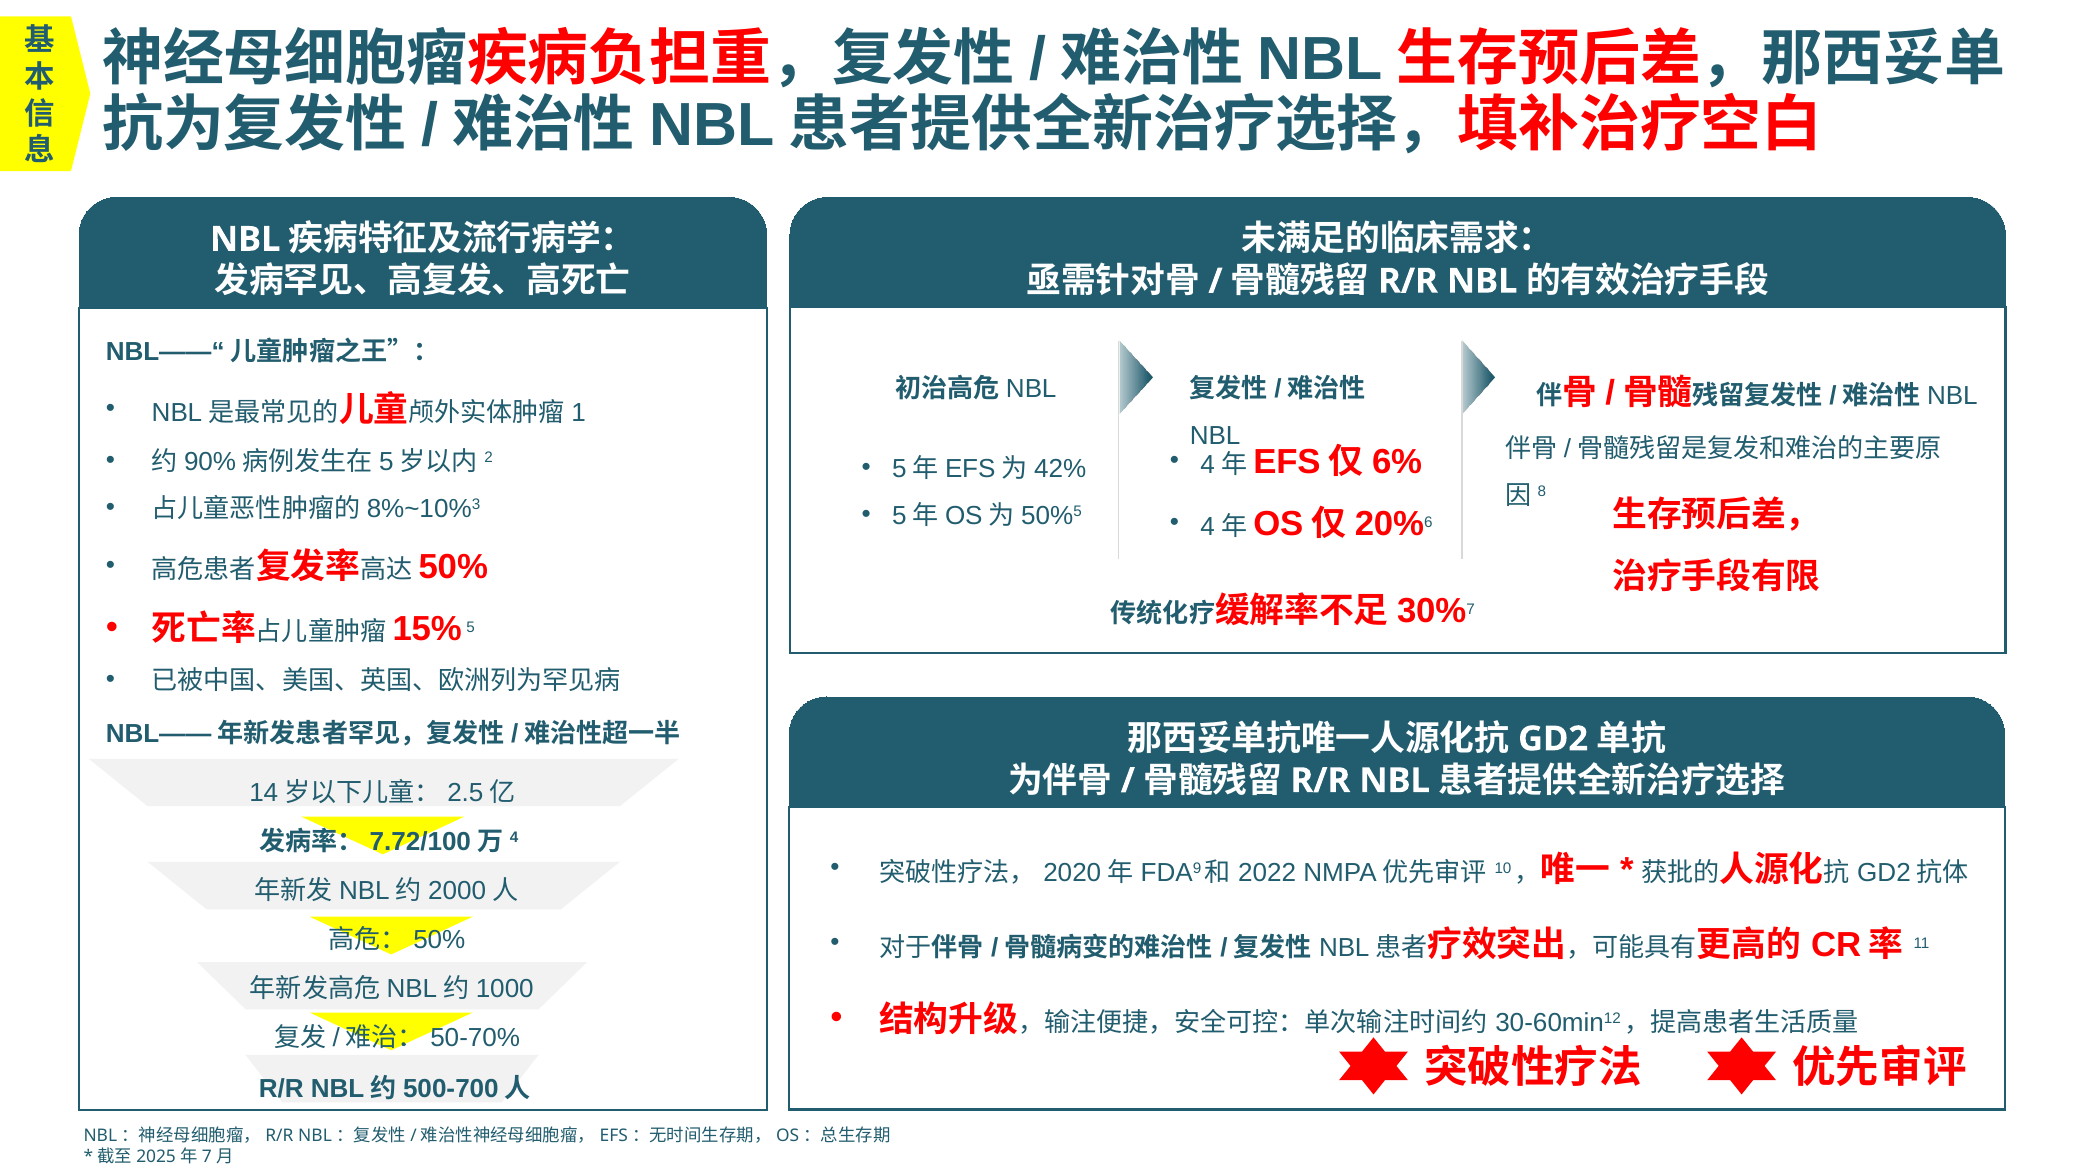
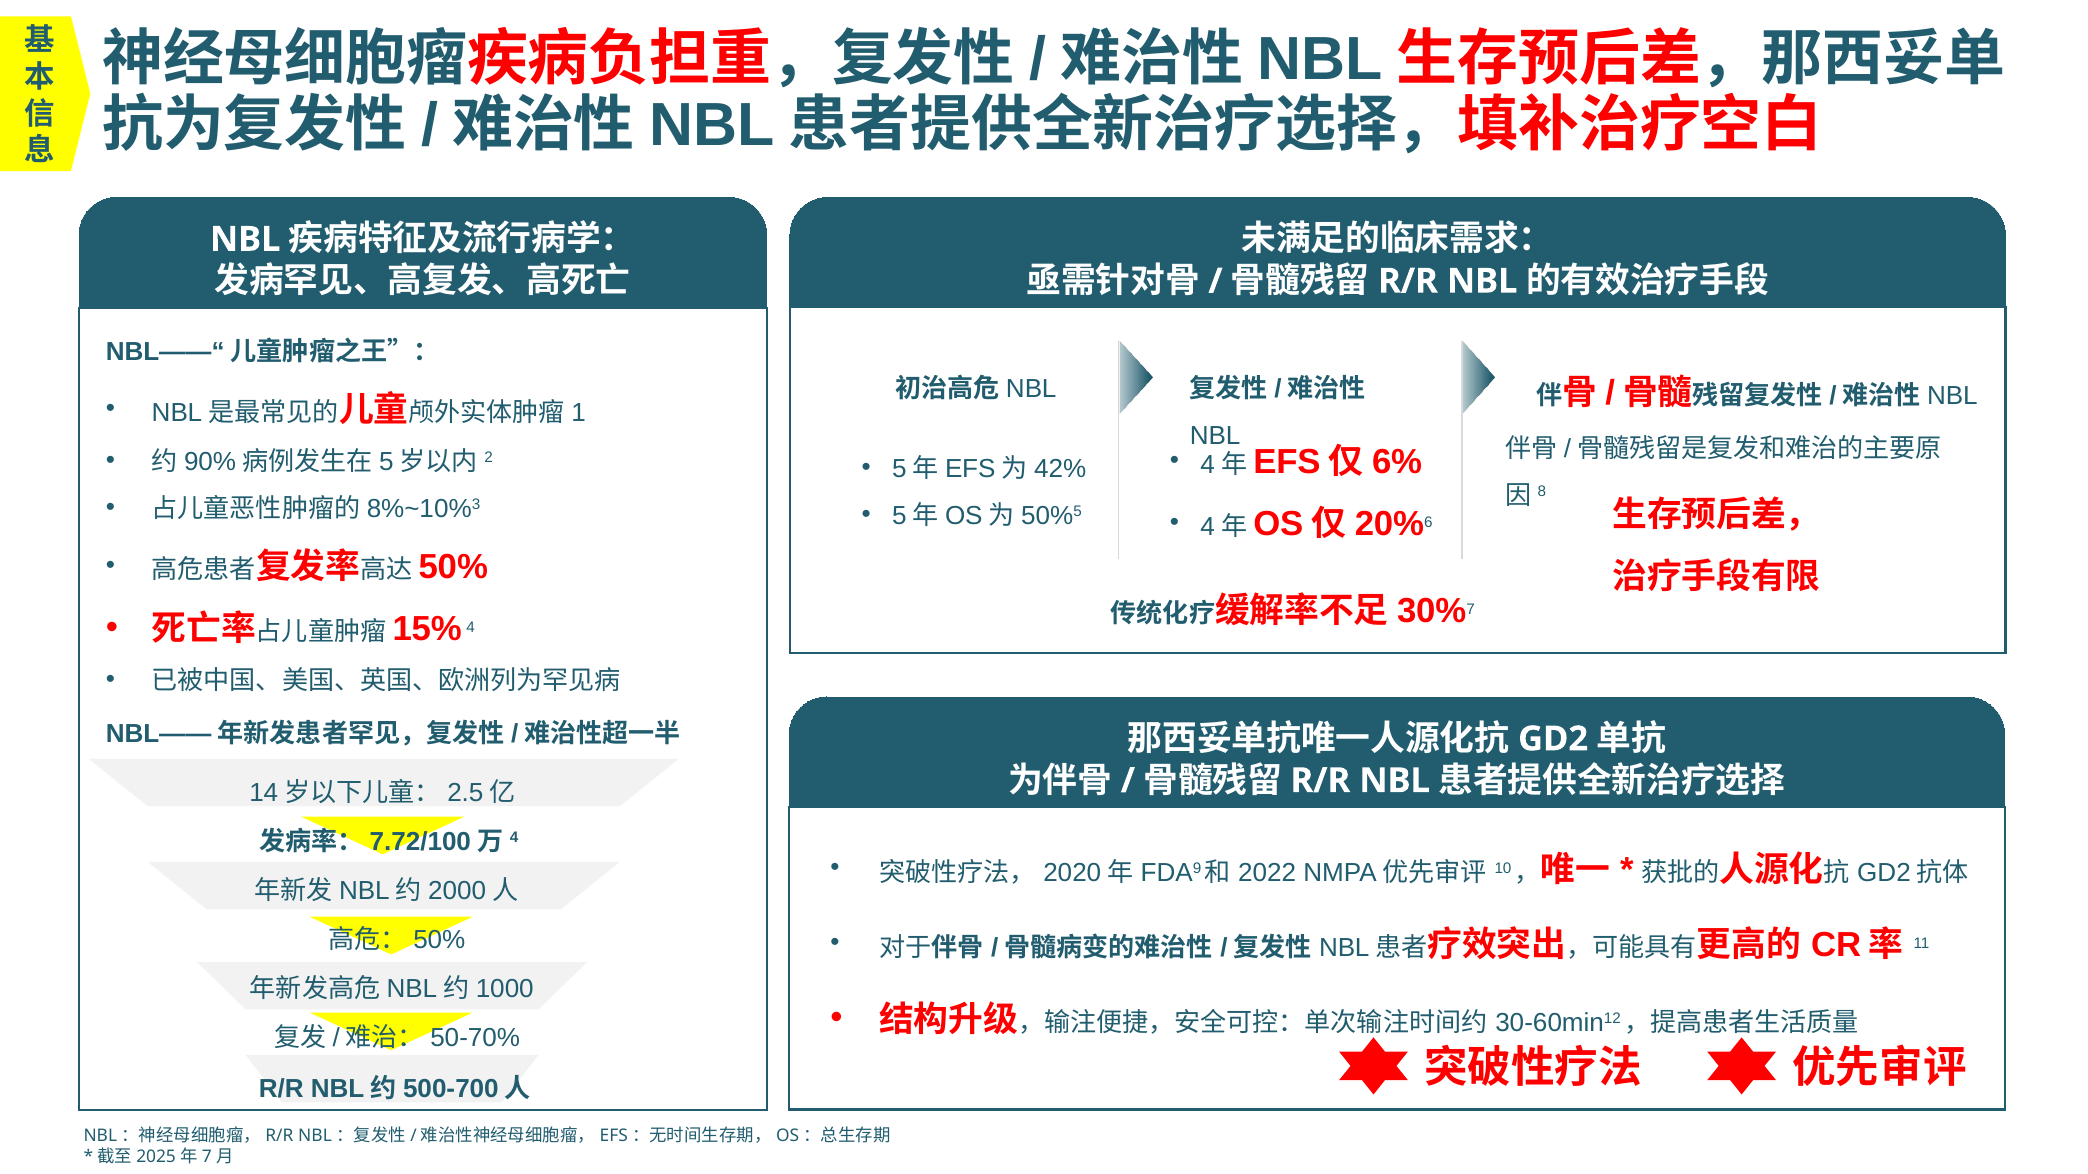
5: 5 -> 4
